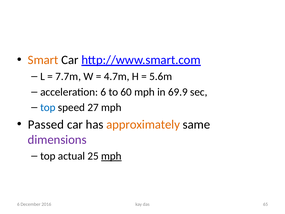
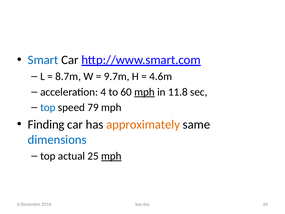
Smart colour: orange -> blue
7.7m: 7.7m -> 8.7m
4.7m: 4.7m -> 9.7m
5.6m: 5.6m -> 4.6m
acceleration 6: 6 -> 4
mph at (145, 92) underline: none -> present
69.9: 69.9 -> 11.8
27: 27 -> 79
Passed: Passed -> Finding
dimensions colour: purple -> blue
